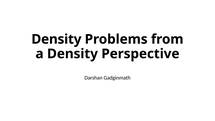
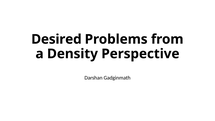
Density at (56, 39): Density -> Desired
